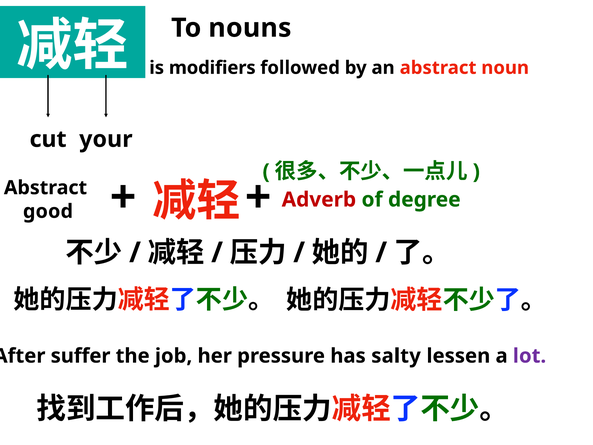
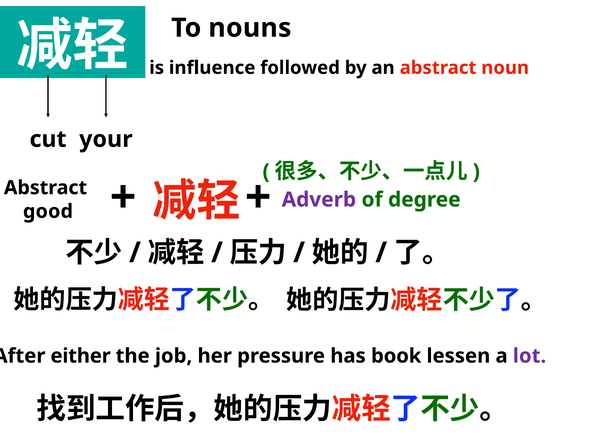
modifiers: modifiers -> influence
Adverb colour: red -> purple
suffer: suffer -> either
salty: salty -> book
